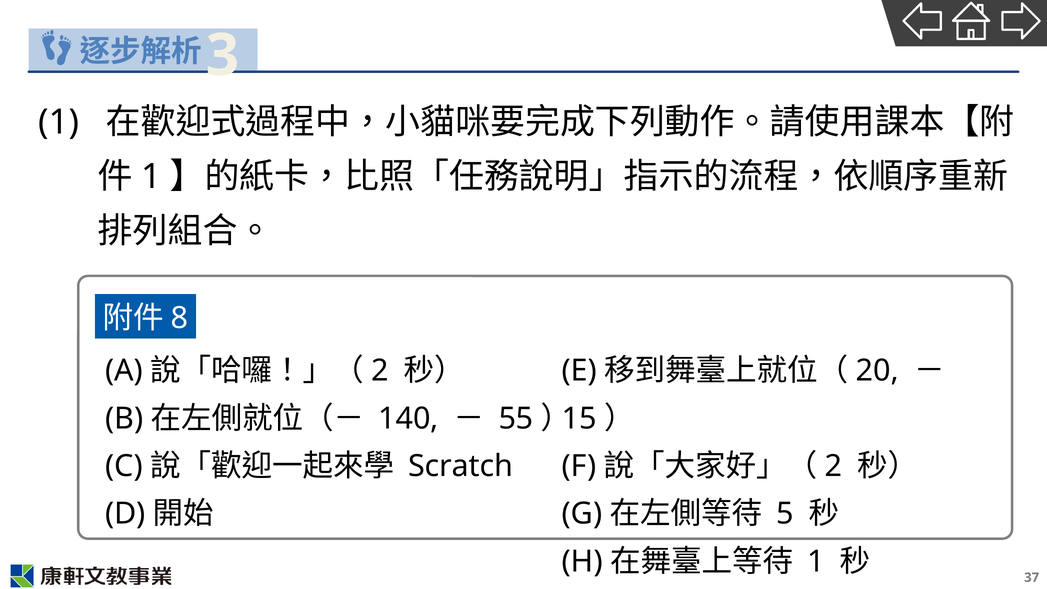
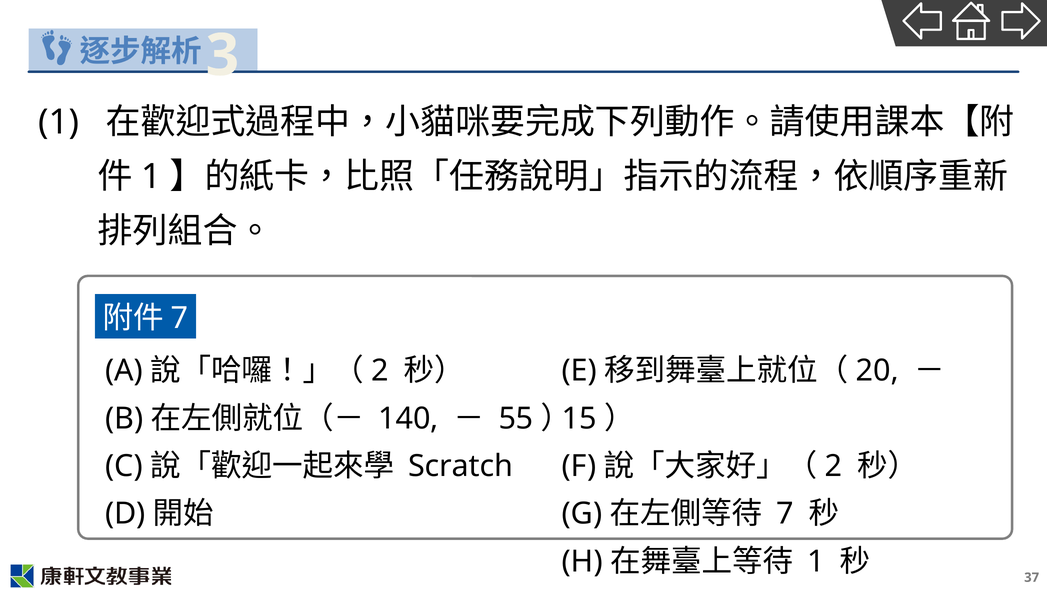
8 at (180, 318): 8 -> 7
5 at (785, 514): 5 -> 7
